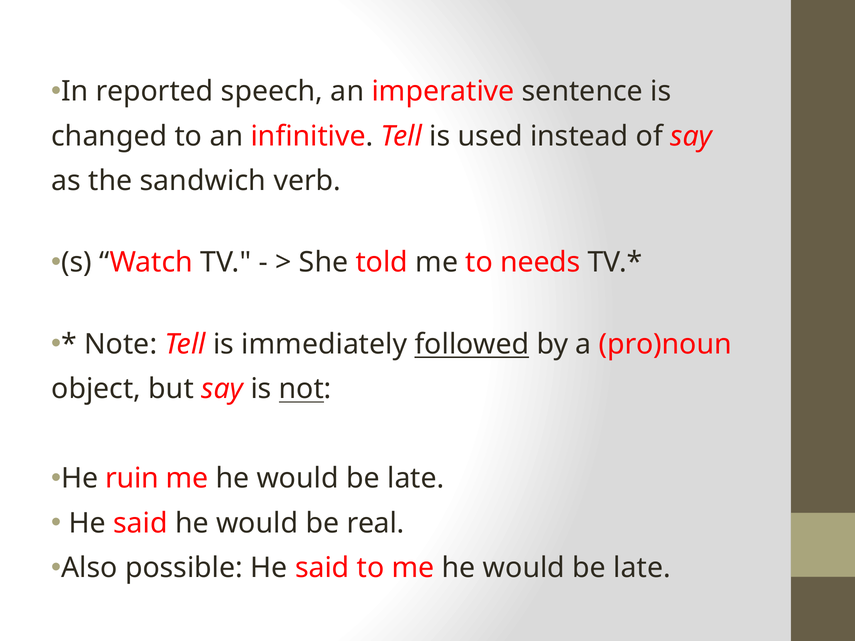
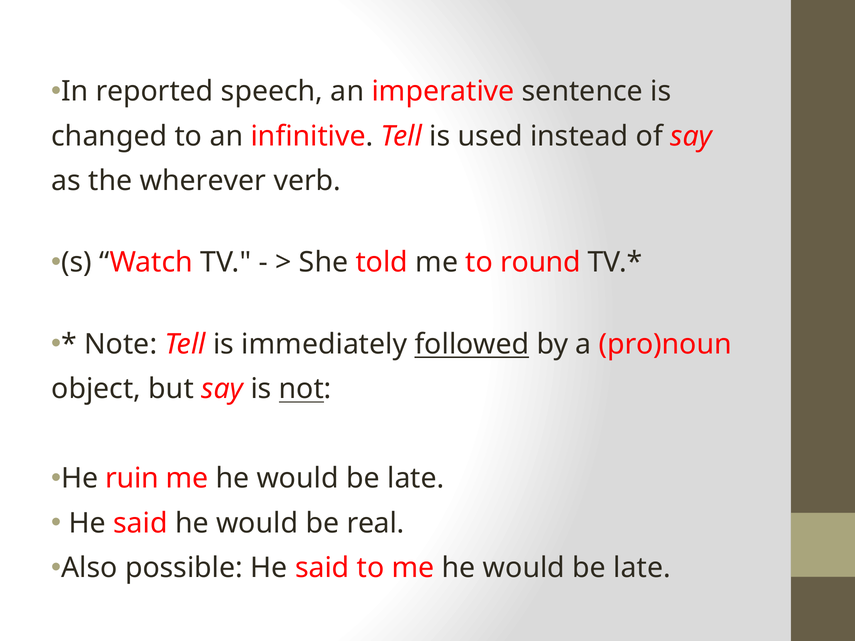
sandwich: sandwich -> wherever
needs: needs -> round
